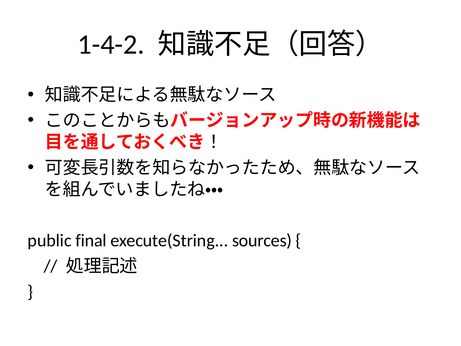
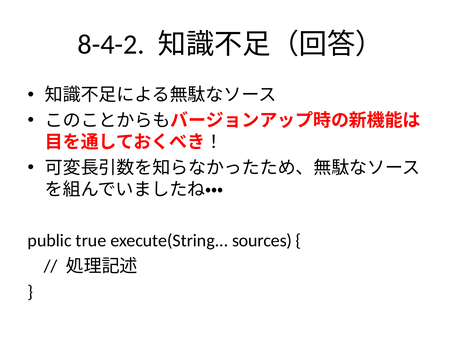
1-4-2: 1-4-2 -> 8-4-2
final: final -> true
